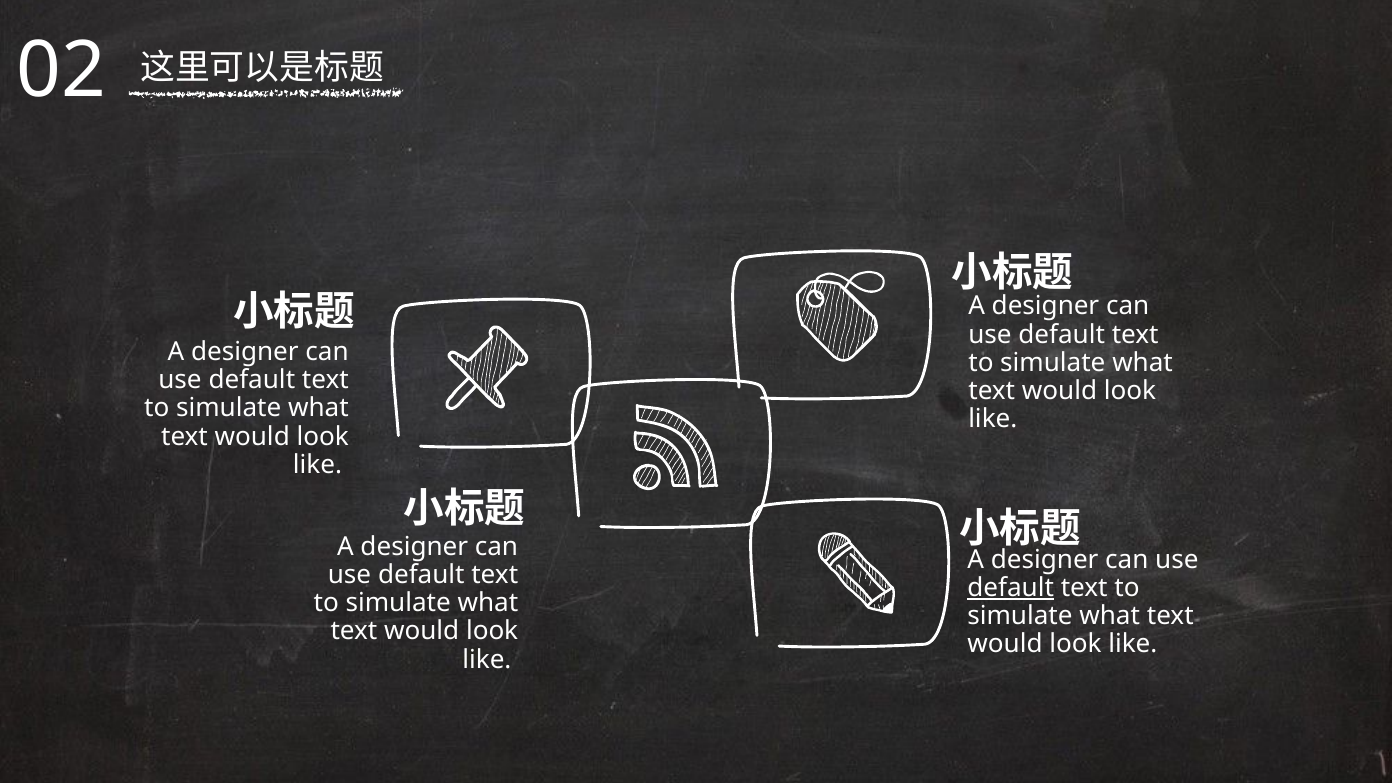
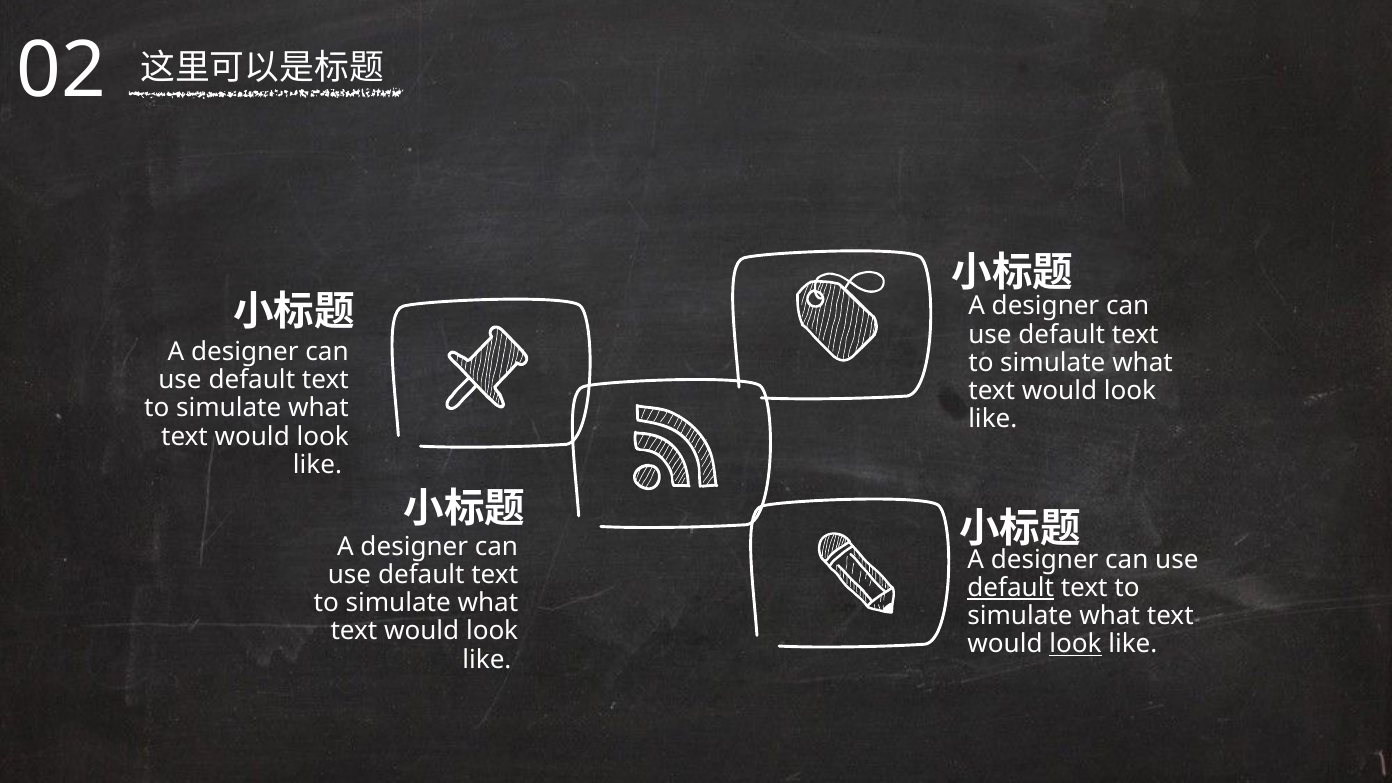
look at (1075, 644) underline: none -> present
